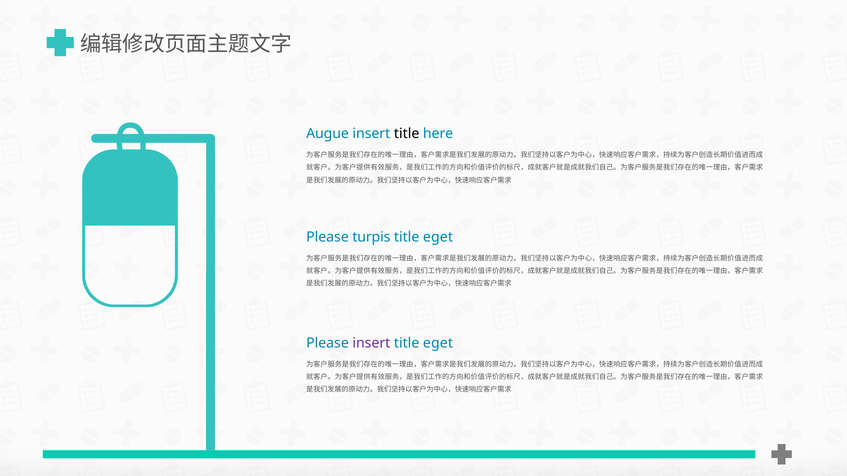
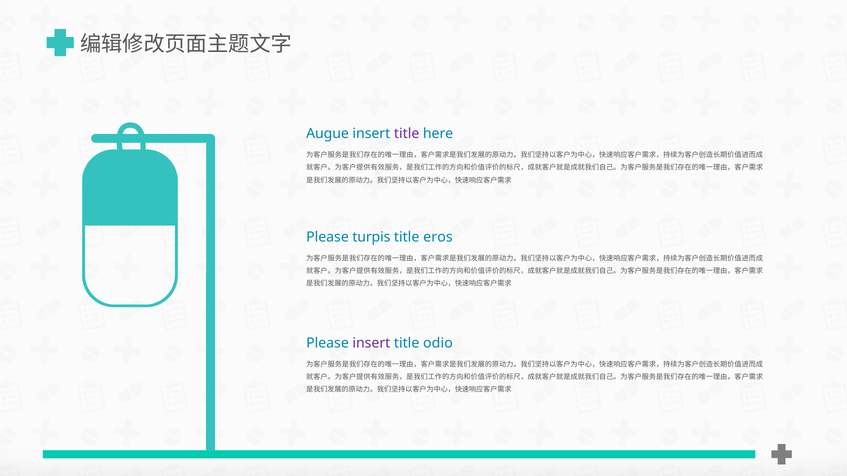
title at (407, 134) colour: black -> purple
eget at (438, 237): eget -> eros
eget at (438, 343): eget -> odio
